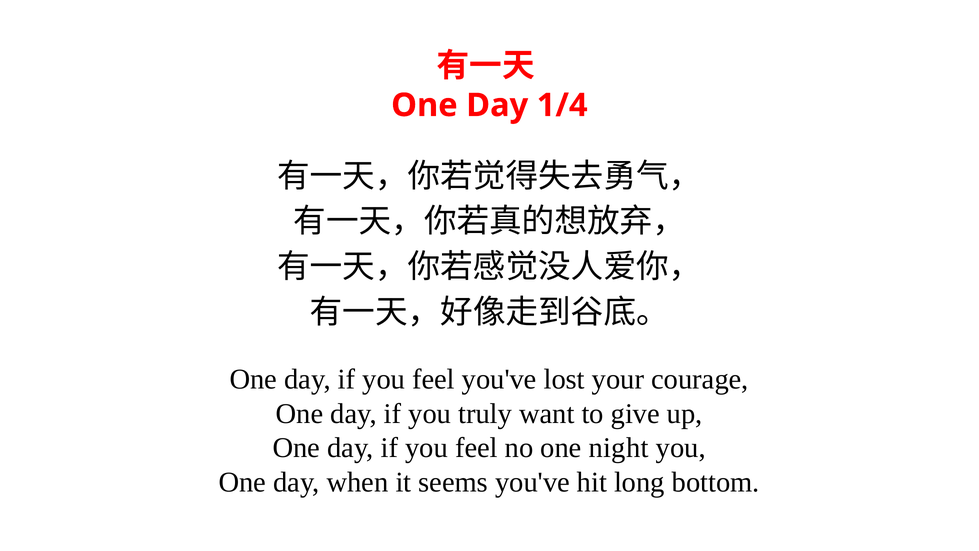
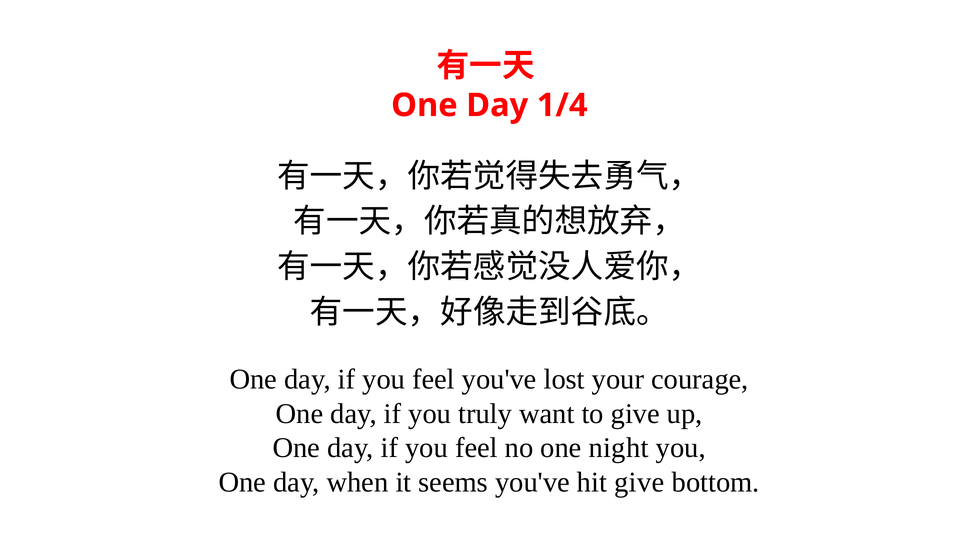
hit long: long -> give
